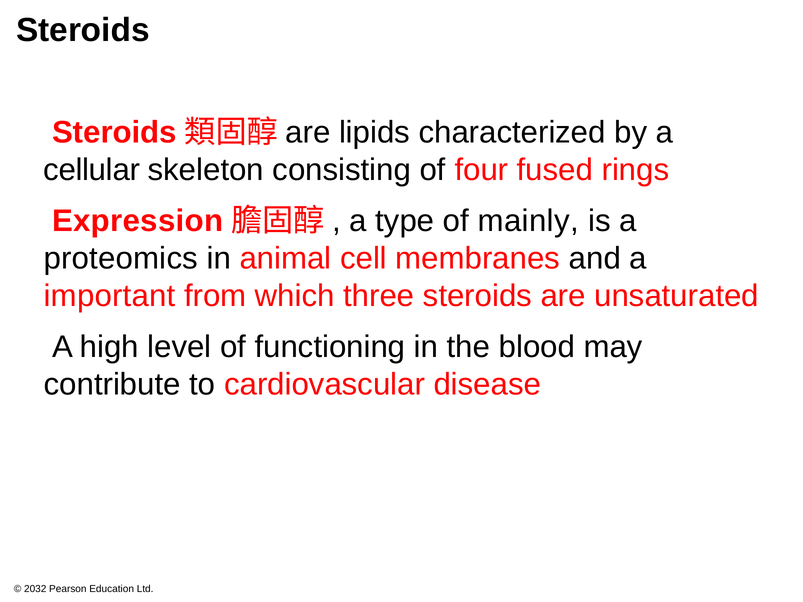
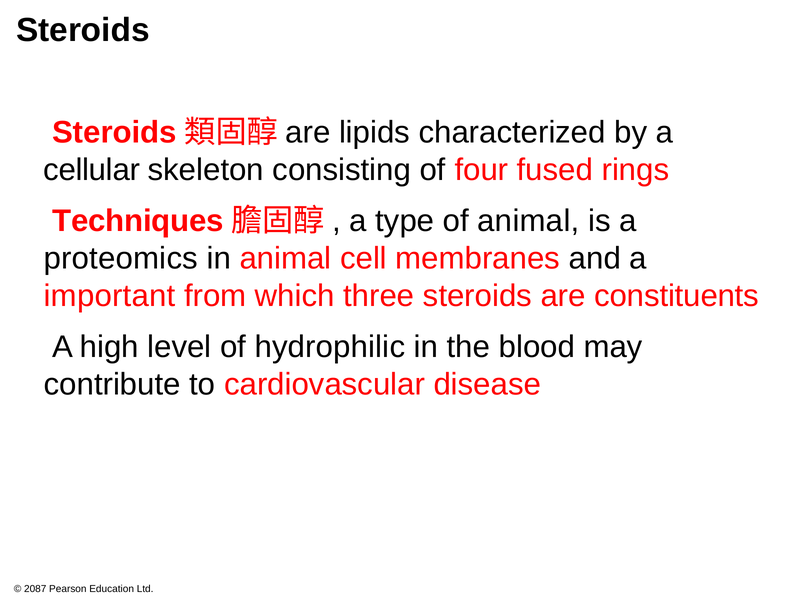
Expression: Expression -> Techniques
of mainly: mainly -> animal
unsaturated: unsaturated -> constituents
functioning: functioning -> hydrophilic
2032: 2032 -> 2087
